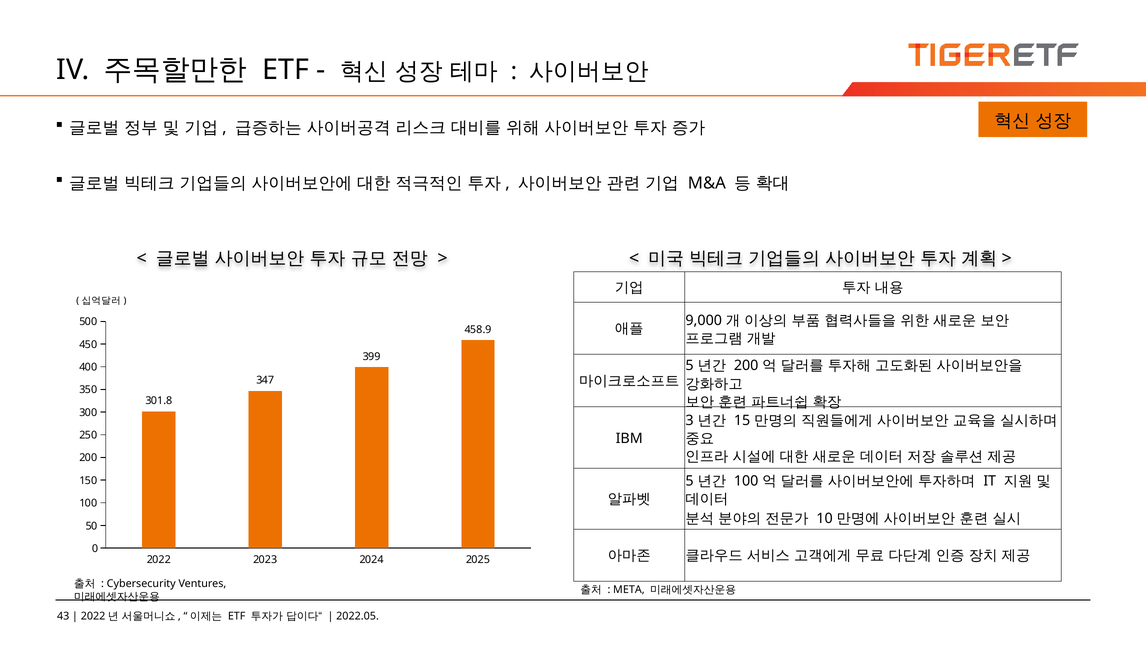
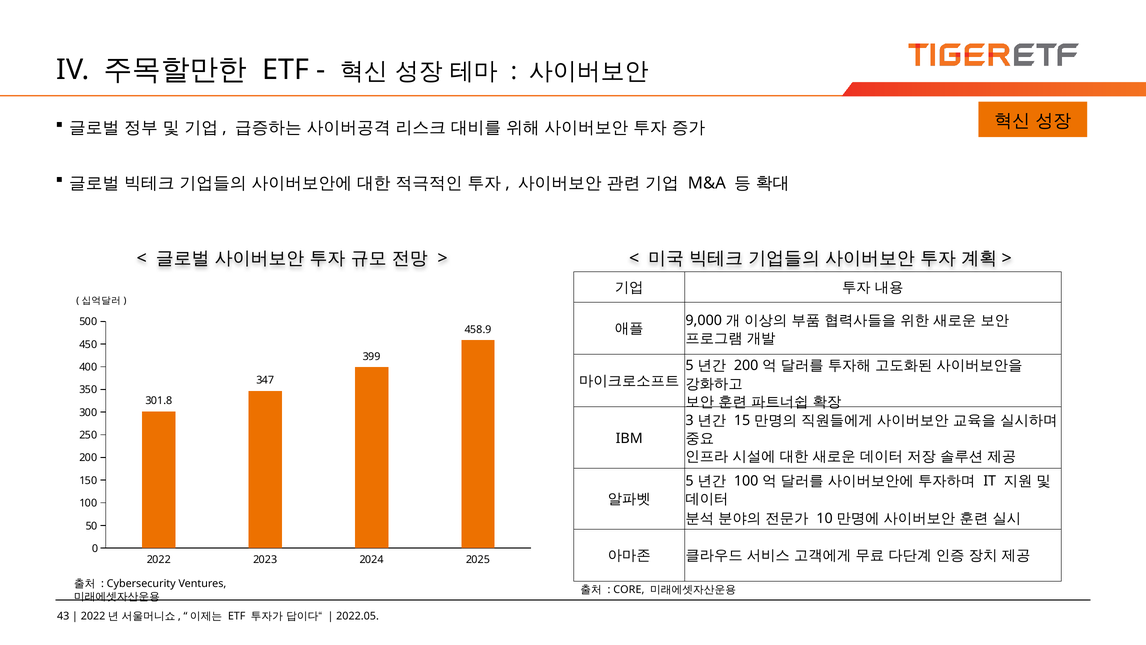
META: META -> CORE
